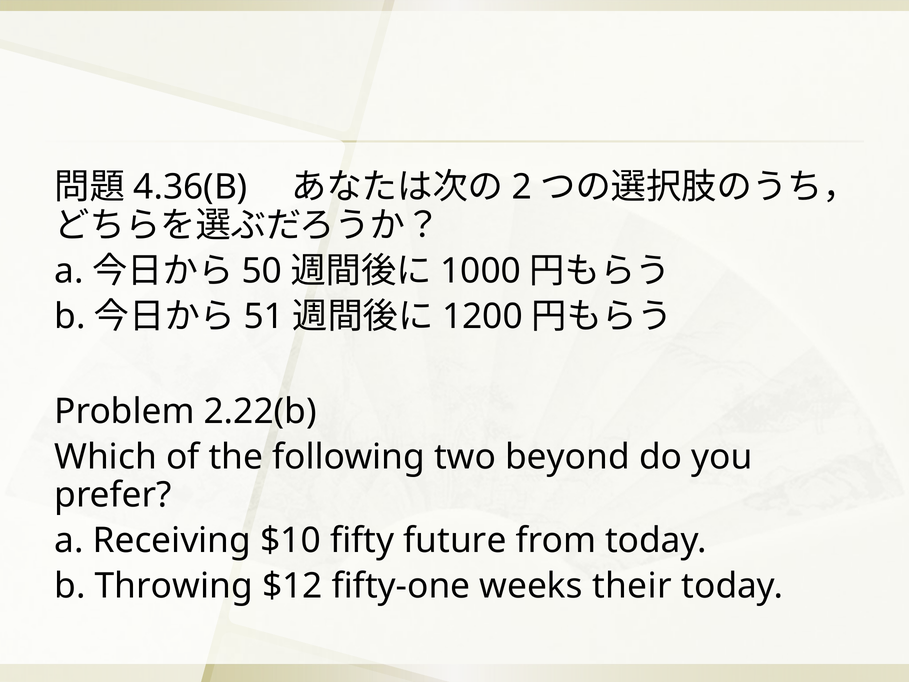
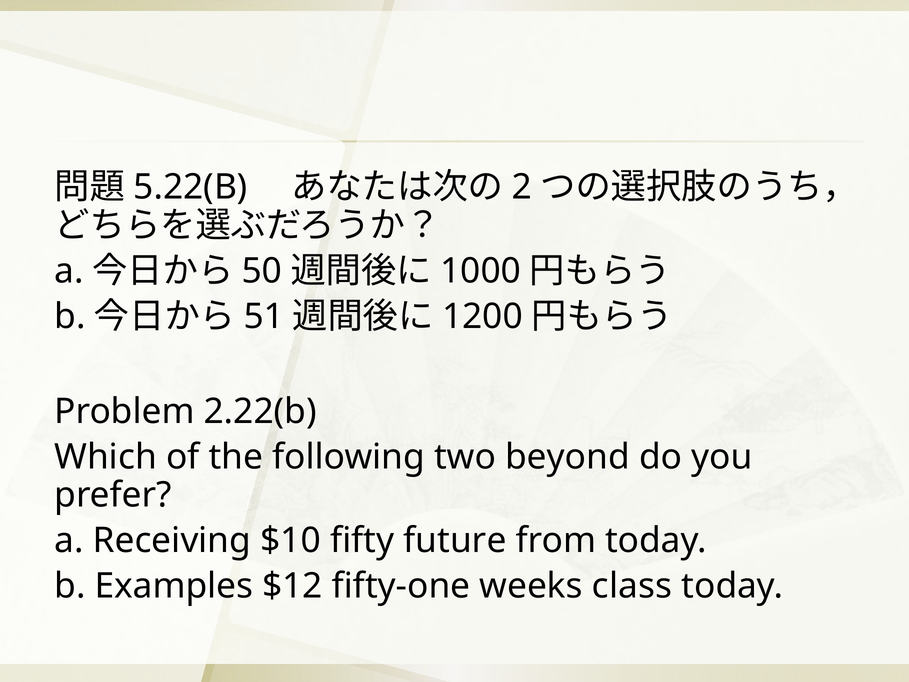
4.36(B: 4.36(B -> 5.22(B
Throwing: Throwing -> Examples
their: their -> class
